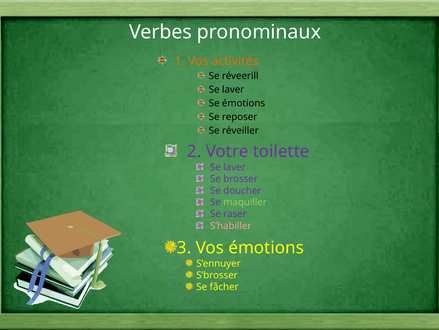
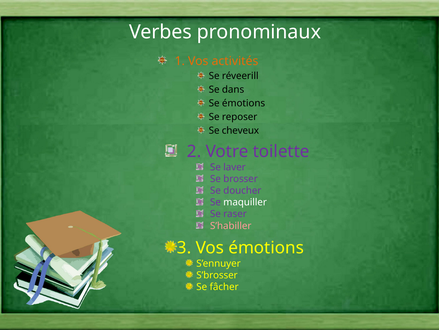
laver at (233, 89): laver -> dans
réveiller: réveiller -> cheveux
maquiller colour: light green -> white
